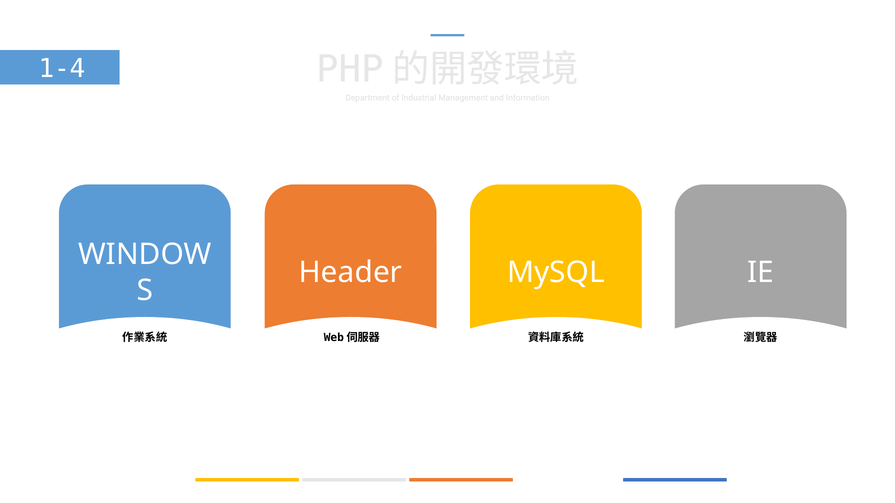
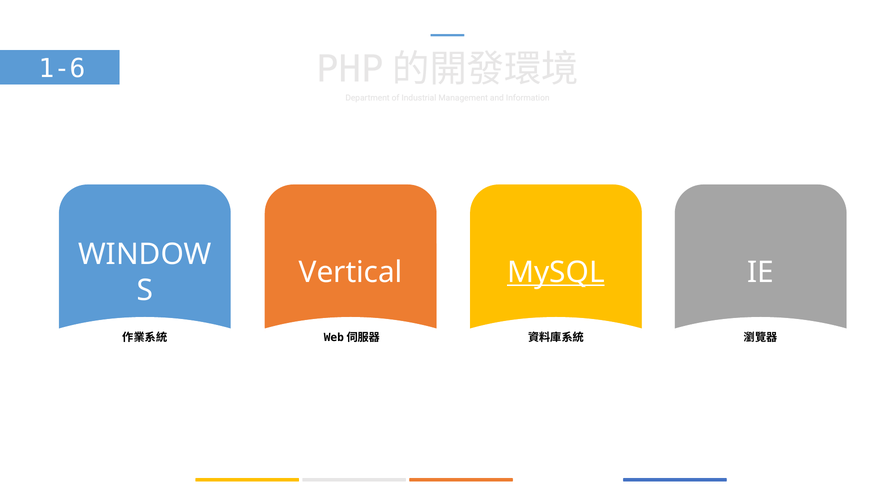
1-4: 1-4 -> 1-6
Header: Header -> Vertical
MySQL underline: none -> present
